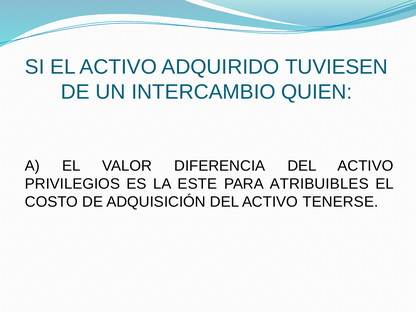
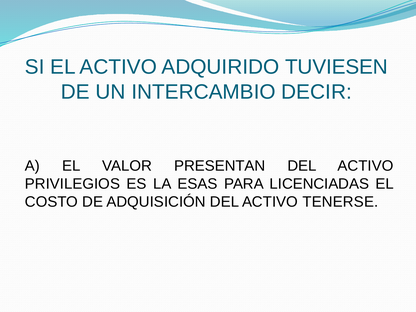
QUIEN: QUIEN -> DECIR
DIFERENCIA: DIFERENCIA -> PRESENTAN
ESTE: ESTE -> ESAS
ATRIBUIBLES: ATRIBUIBLES -> LICENCIADAS
